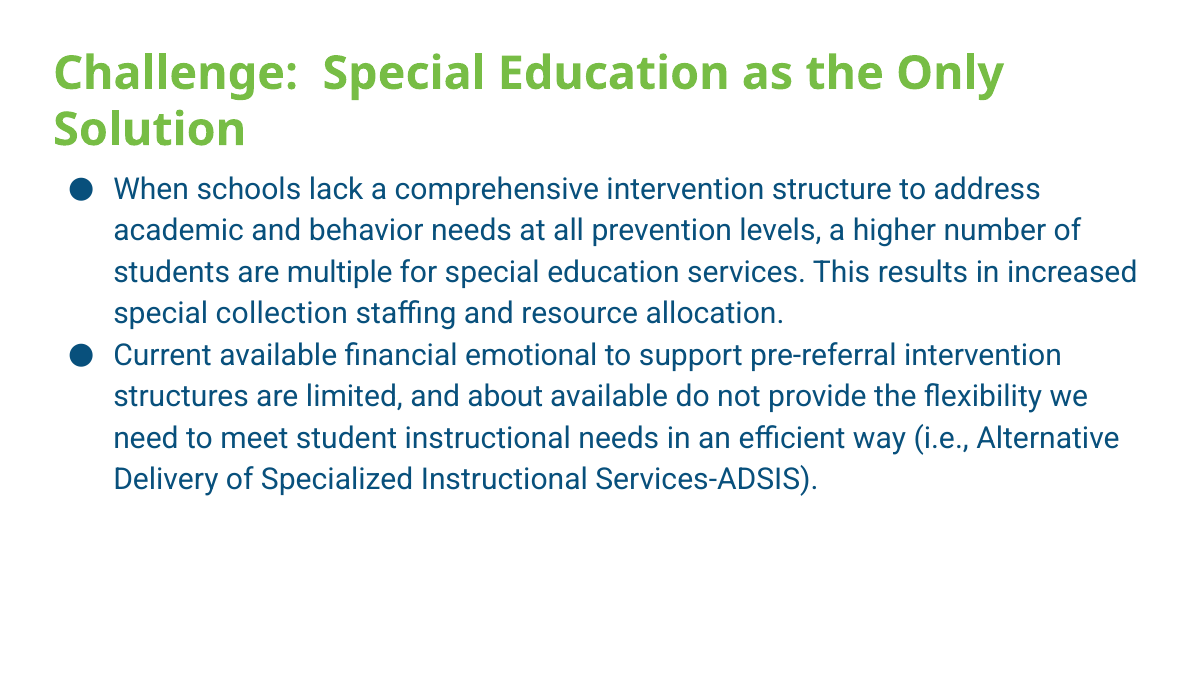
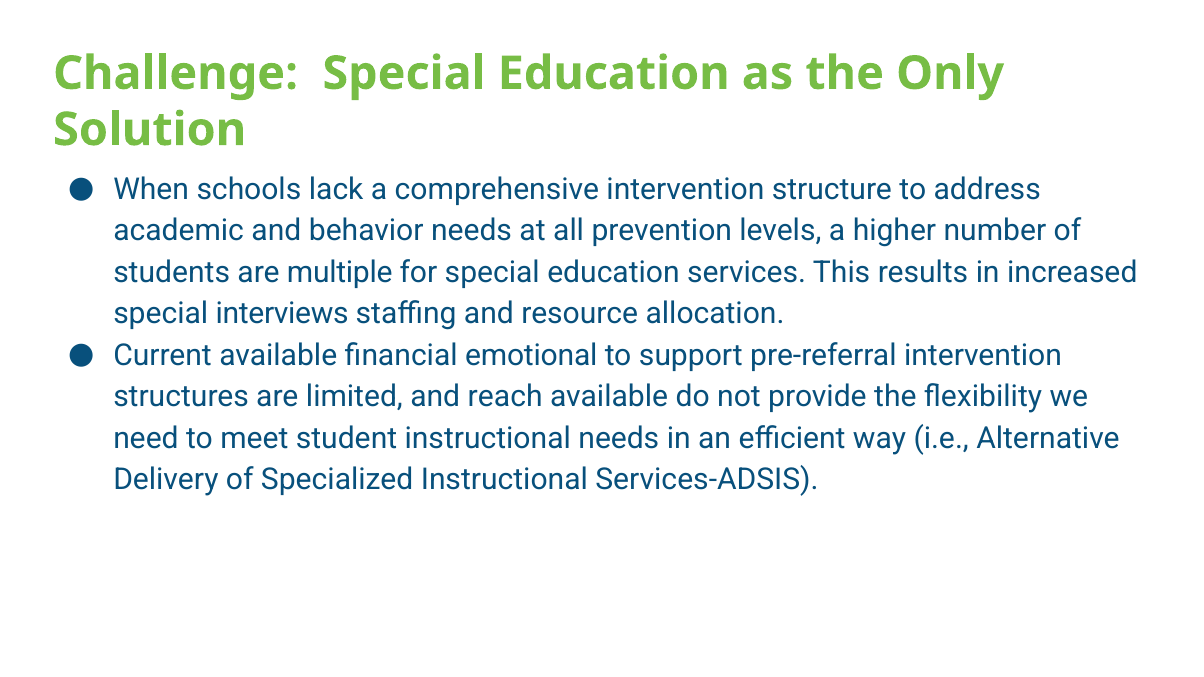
collection: collection -> interviews
about: about -> reach
